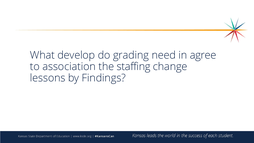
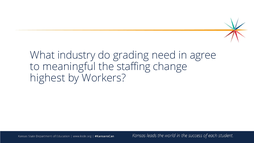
develop: develop -> industry
association: association -> meaningful
lessons: lessons -> highest
Findings: Findings -> Workers
